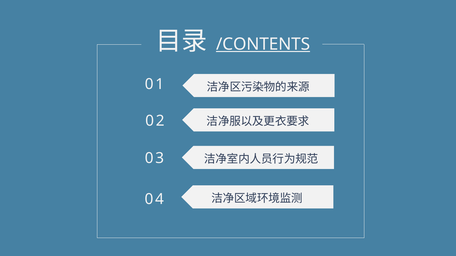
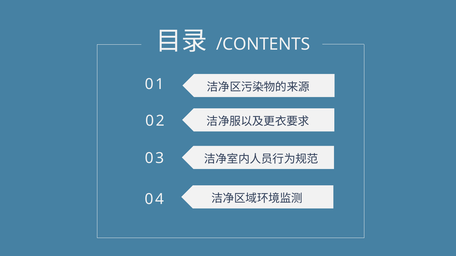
/CONTENTS underline: present -> none
